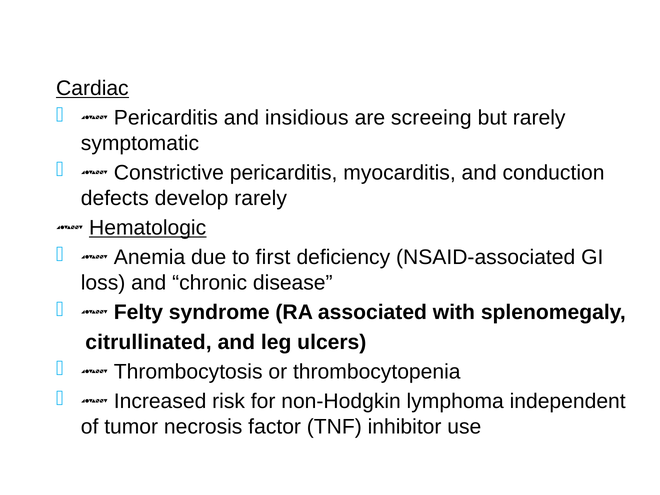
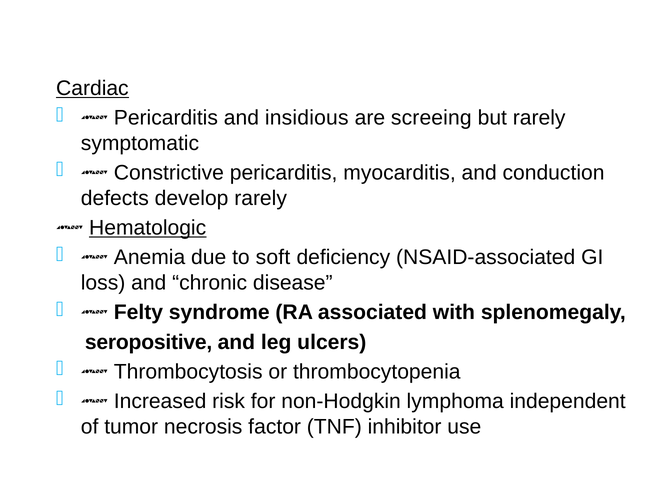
first: first -> soft
citrullinated: citrullinated -> seropositive
